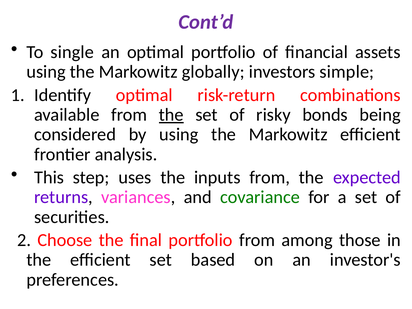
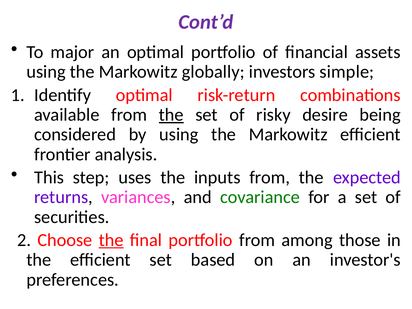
single: single -> major
bonds: bonds -> desire
the at (111, 240) underline: none -> present
